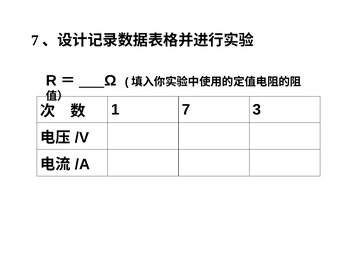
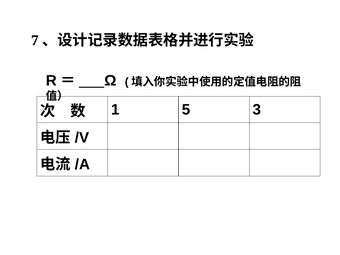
1 7: 7 -> 5
